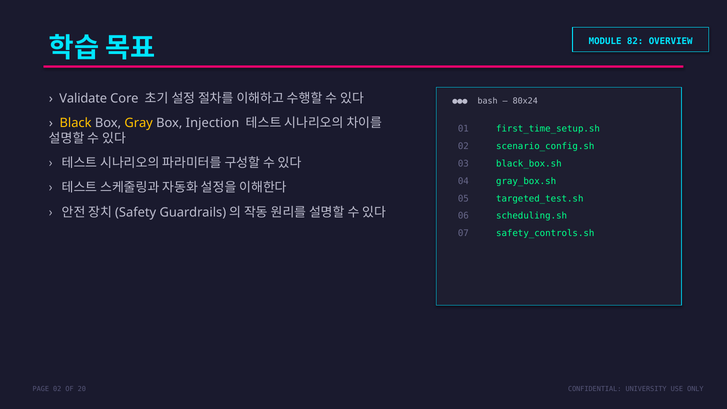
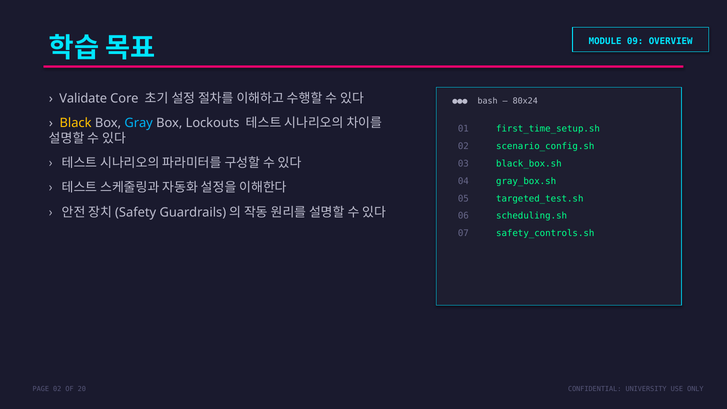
82: 82 -> 09
Gray colour: yellow -> light blue
Injection: Injection -> Lockouts
